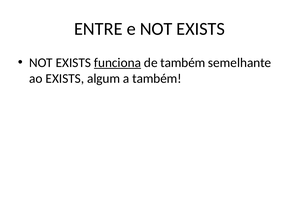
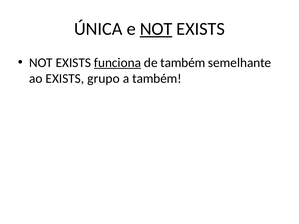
ENTRE: ENTRE -> ÚNICA
NOT at (156, 29) underline: none -> present
algum: algum -> grupo
